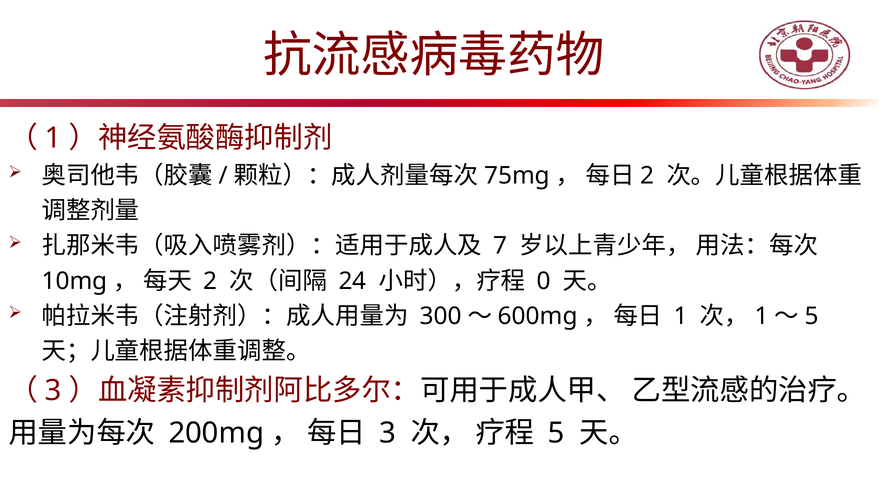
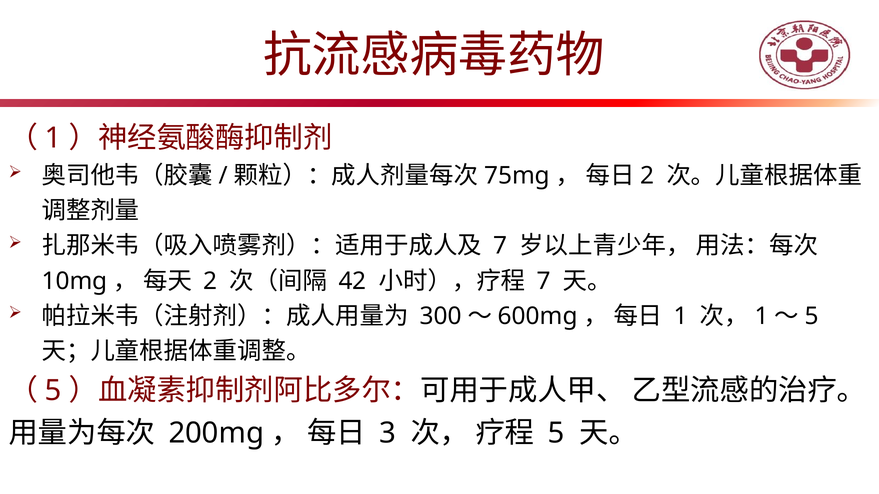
24: 24 -> 42
0 at (544, 281): 0 -> 7
3 at (53, 391): 3 -> 5
